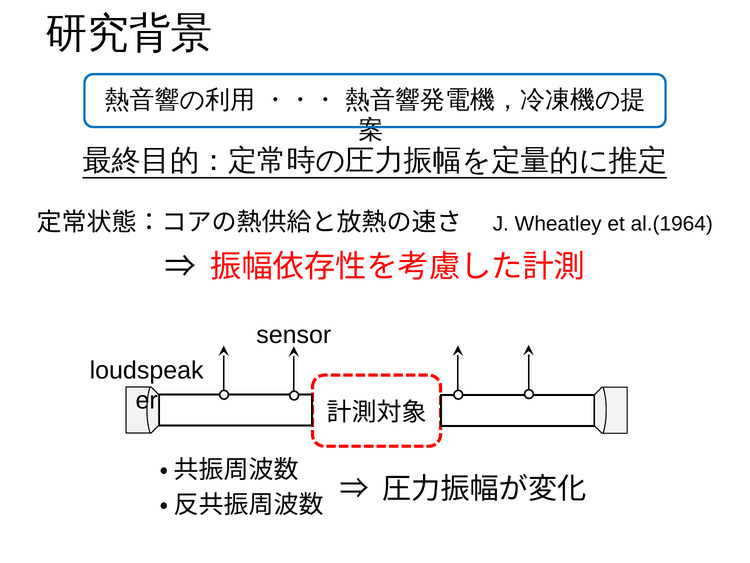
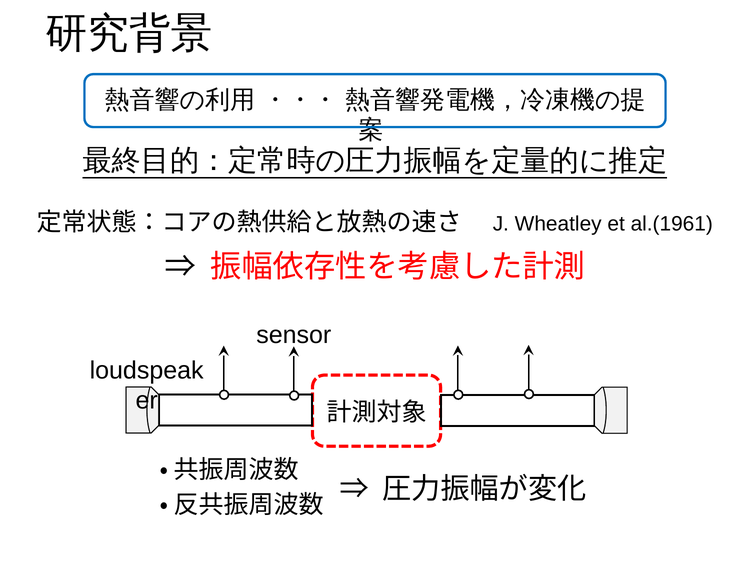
al.(1964: al.(1964 -> al.(1961
